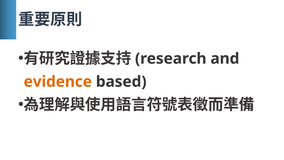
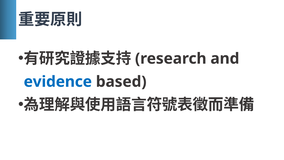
evidence colour: orange -> blue
